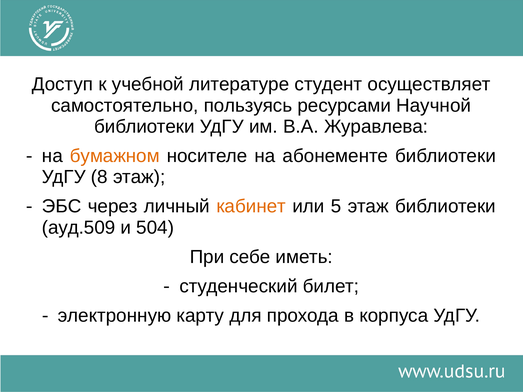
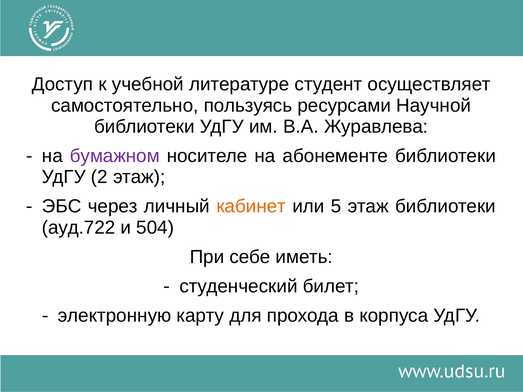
бумажном colour: orange -> purple
8: 8 -> 2
ауд.509: ауд.509 -> ауд.722
